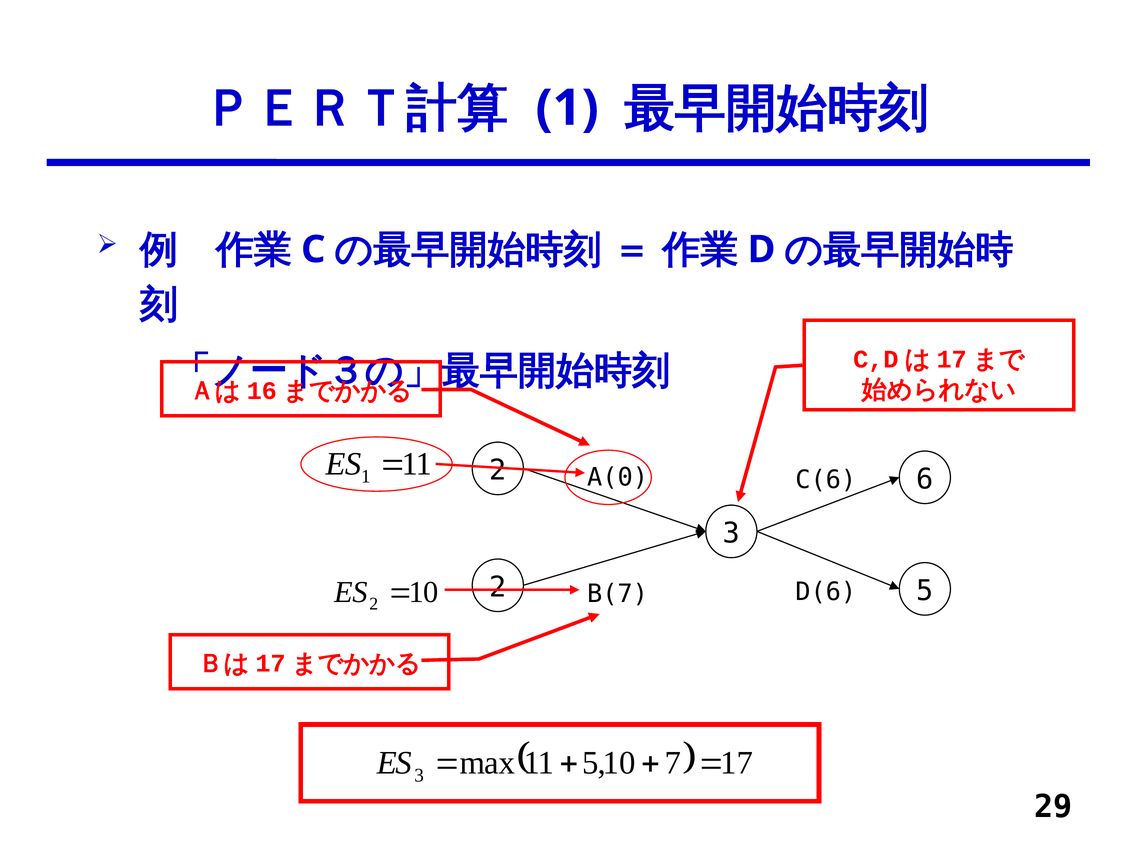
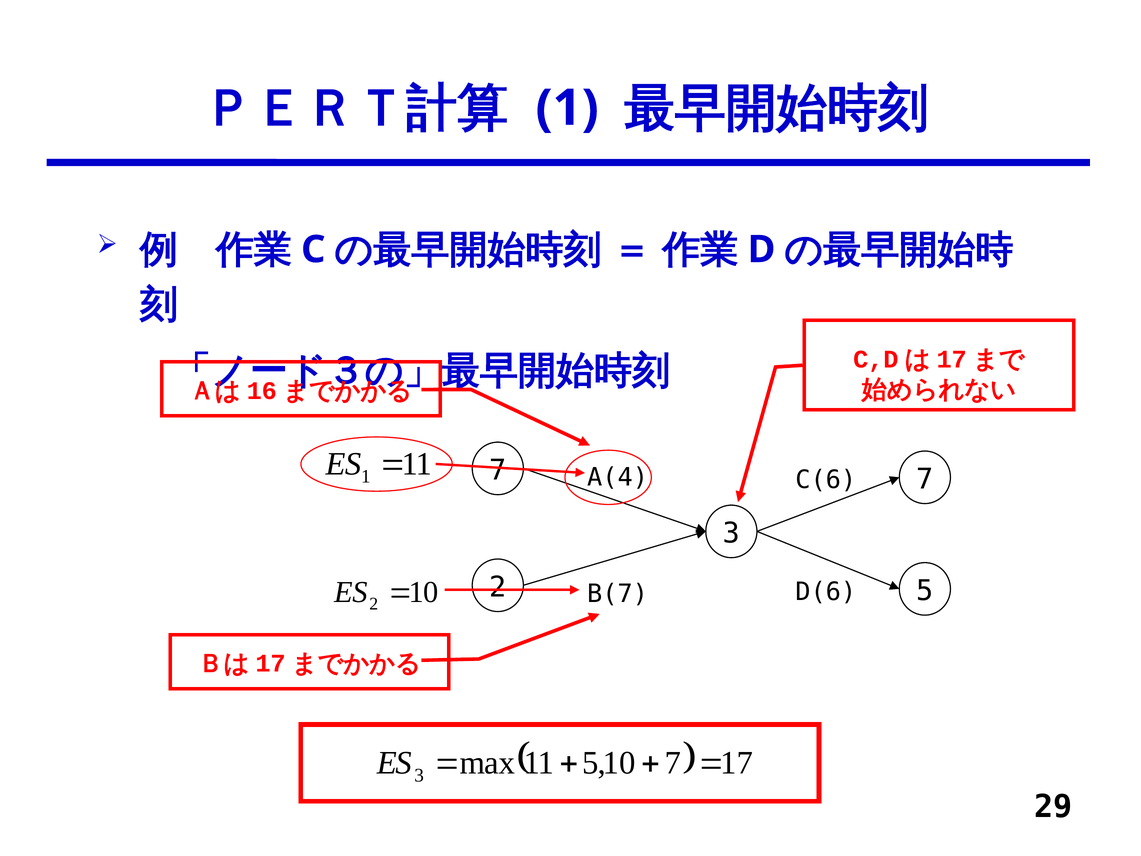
2 at (498, 470): 2 -> 7
A(0: A(0 -> A(4
C(6 6: 6 -> 7
